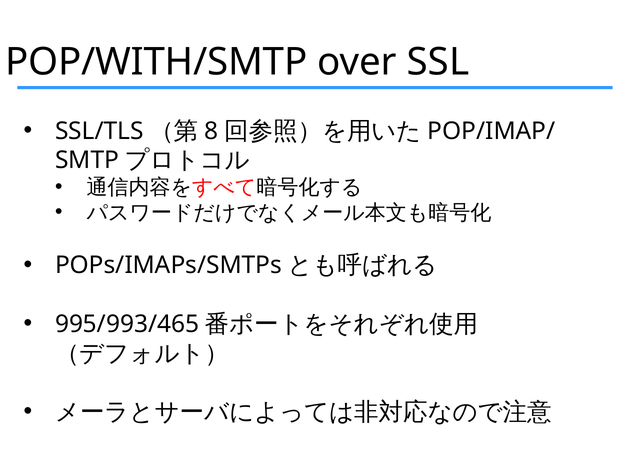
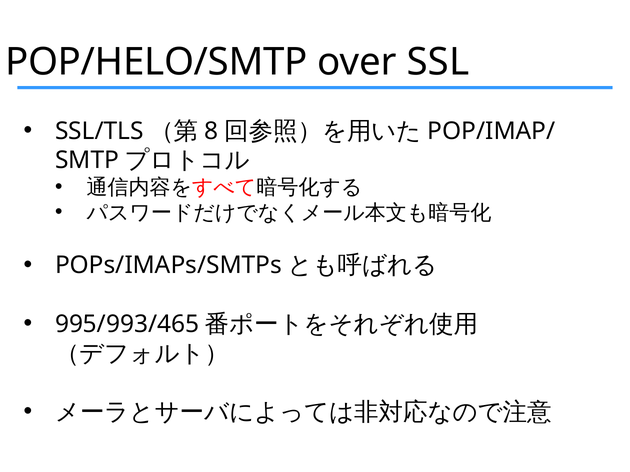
POP/WITH/SMTP: POP/WITH/SMTP -> POP/HELO/SMTP
